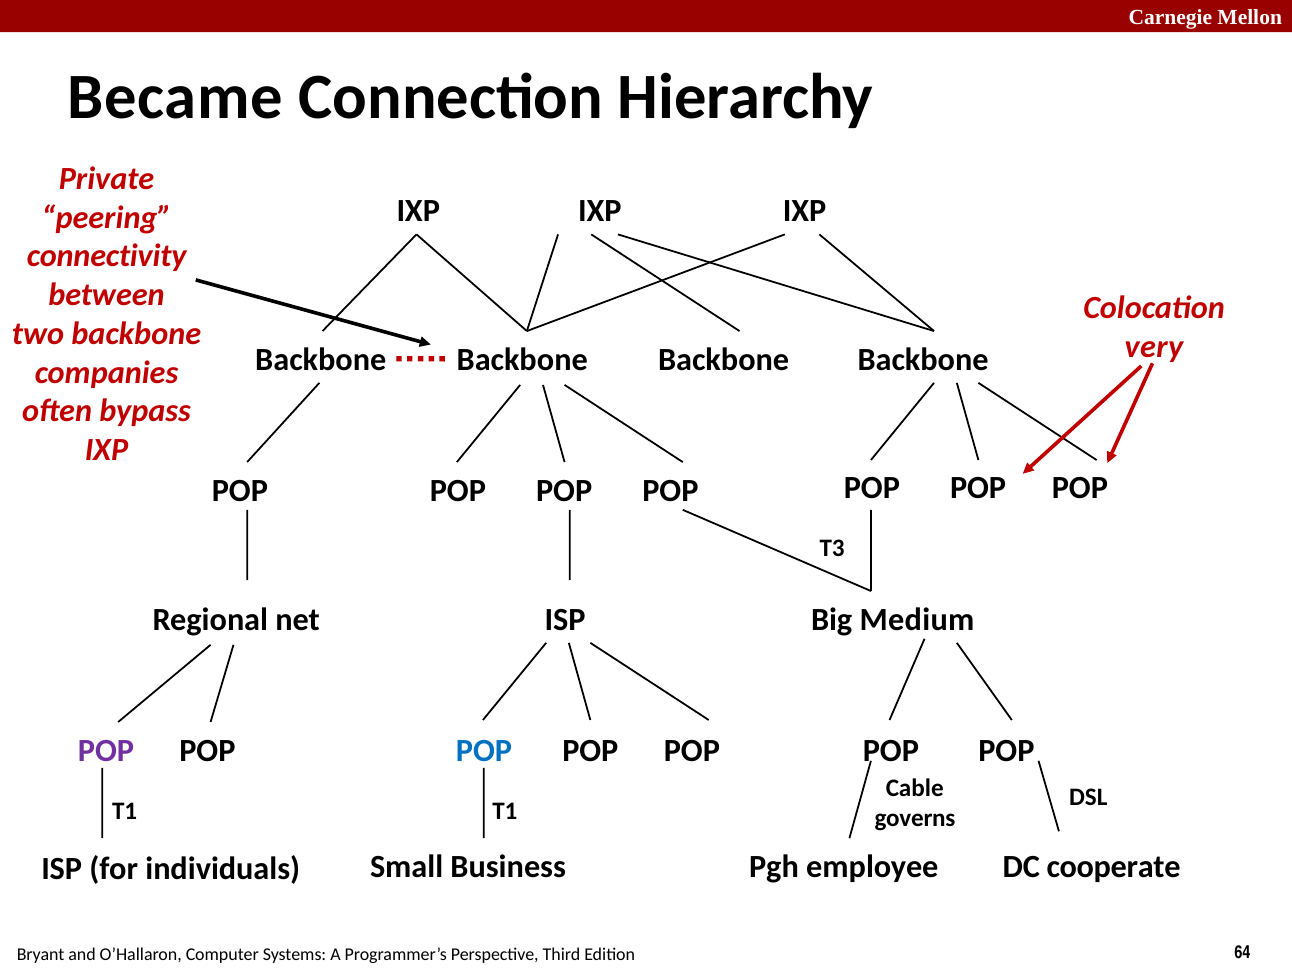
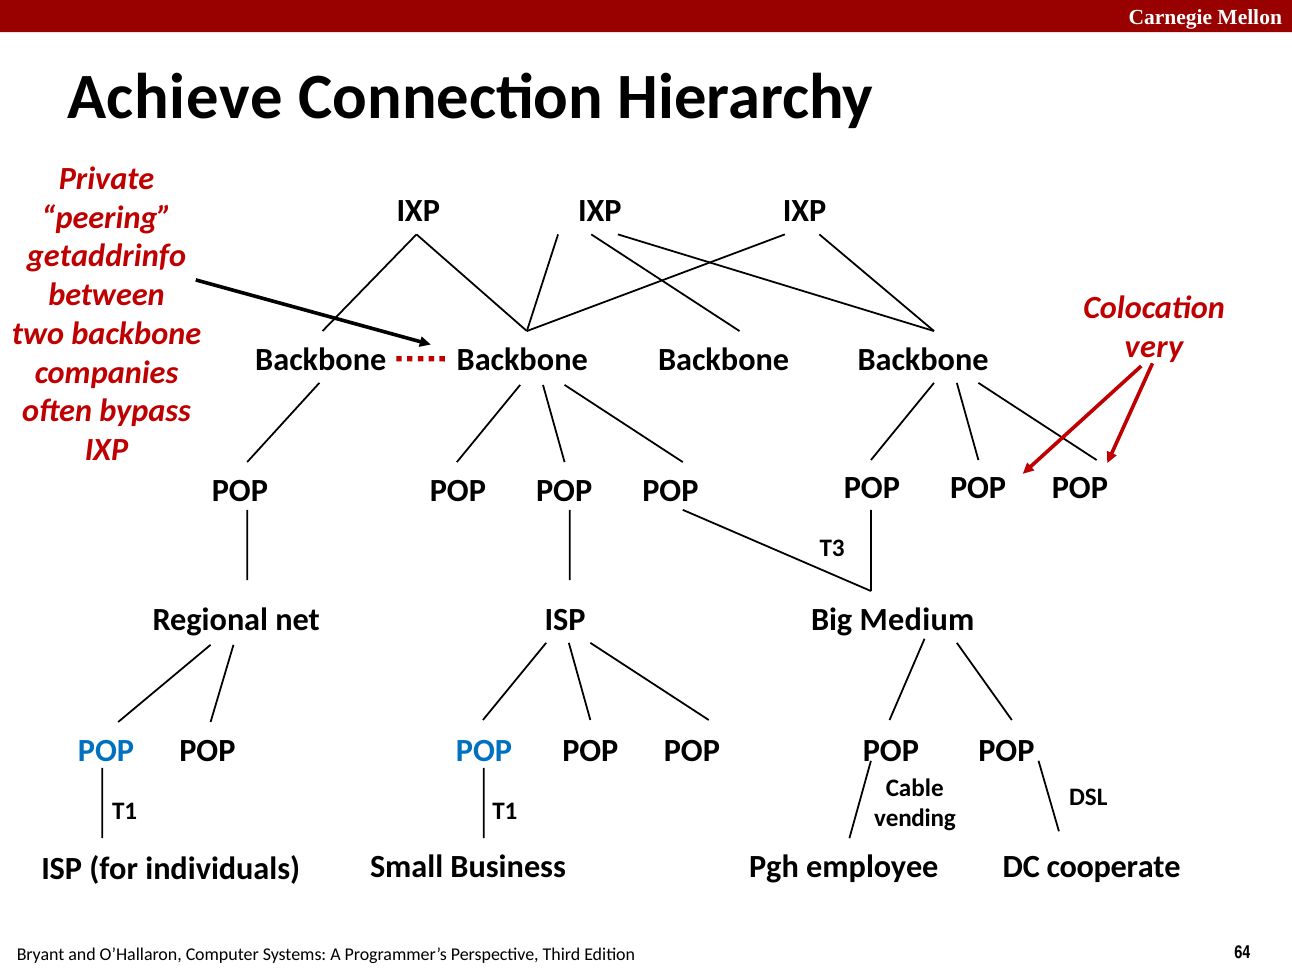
Became: Became -> Achieve
connectivity: connectivity -> getaddrinfo
POP at (106, 750) colour: purple -> blue
governs: governs -> vending
